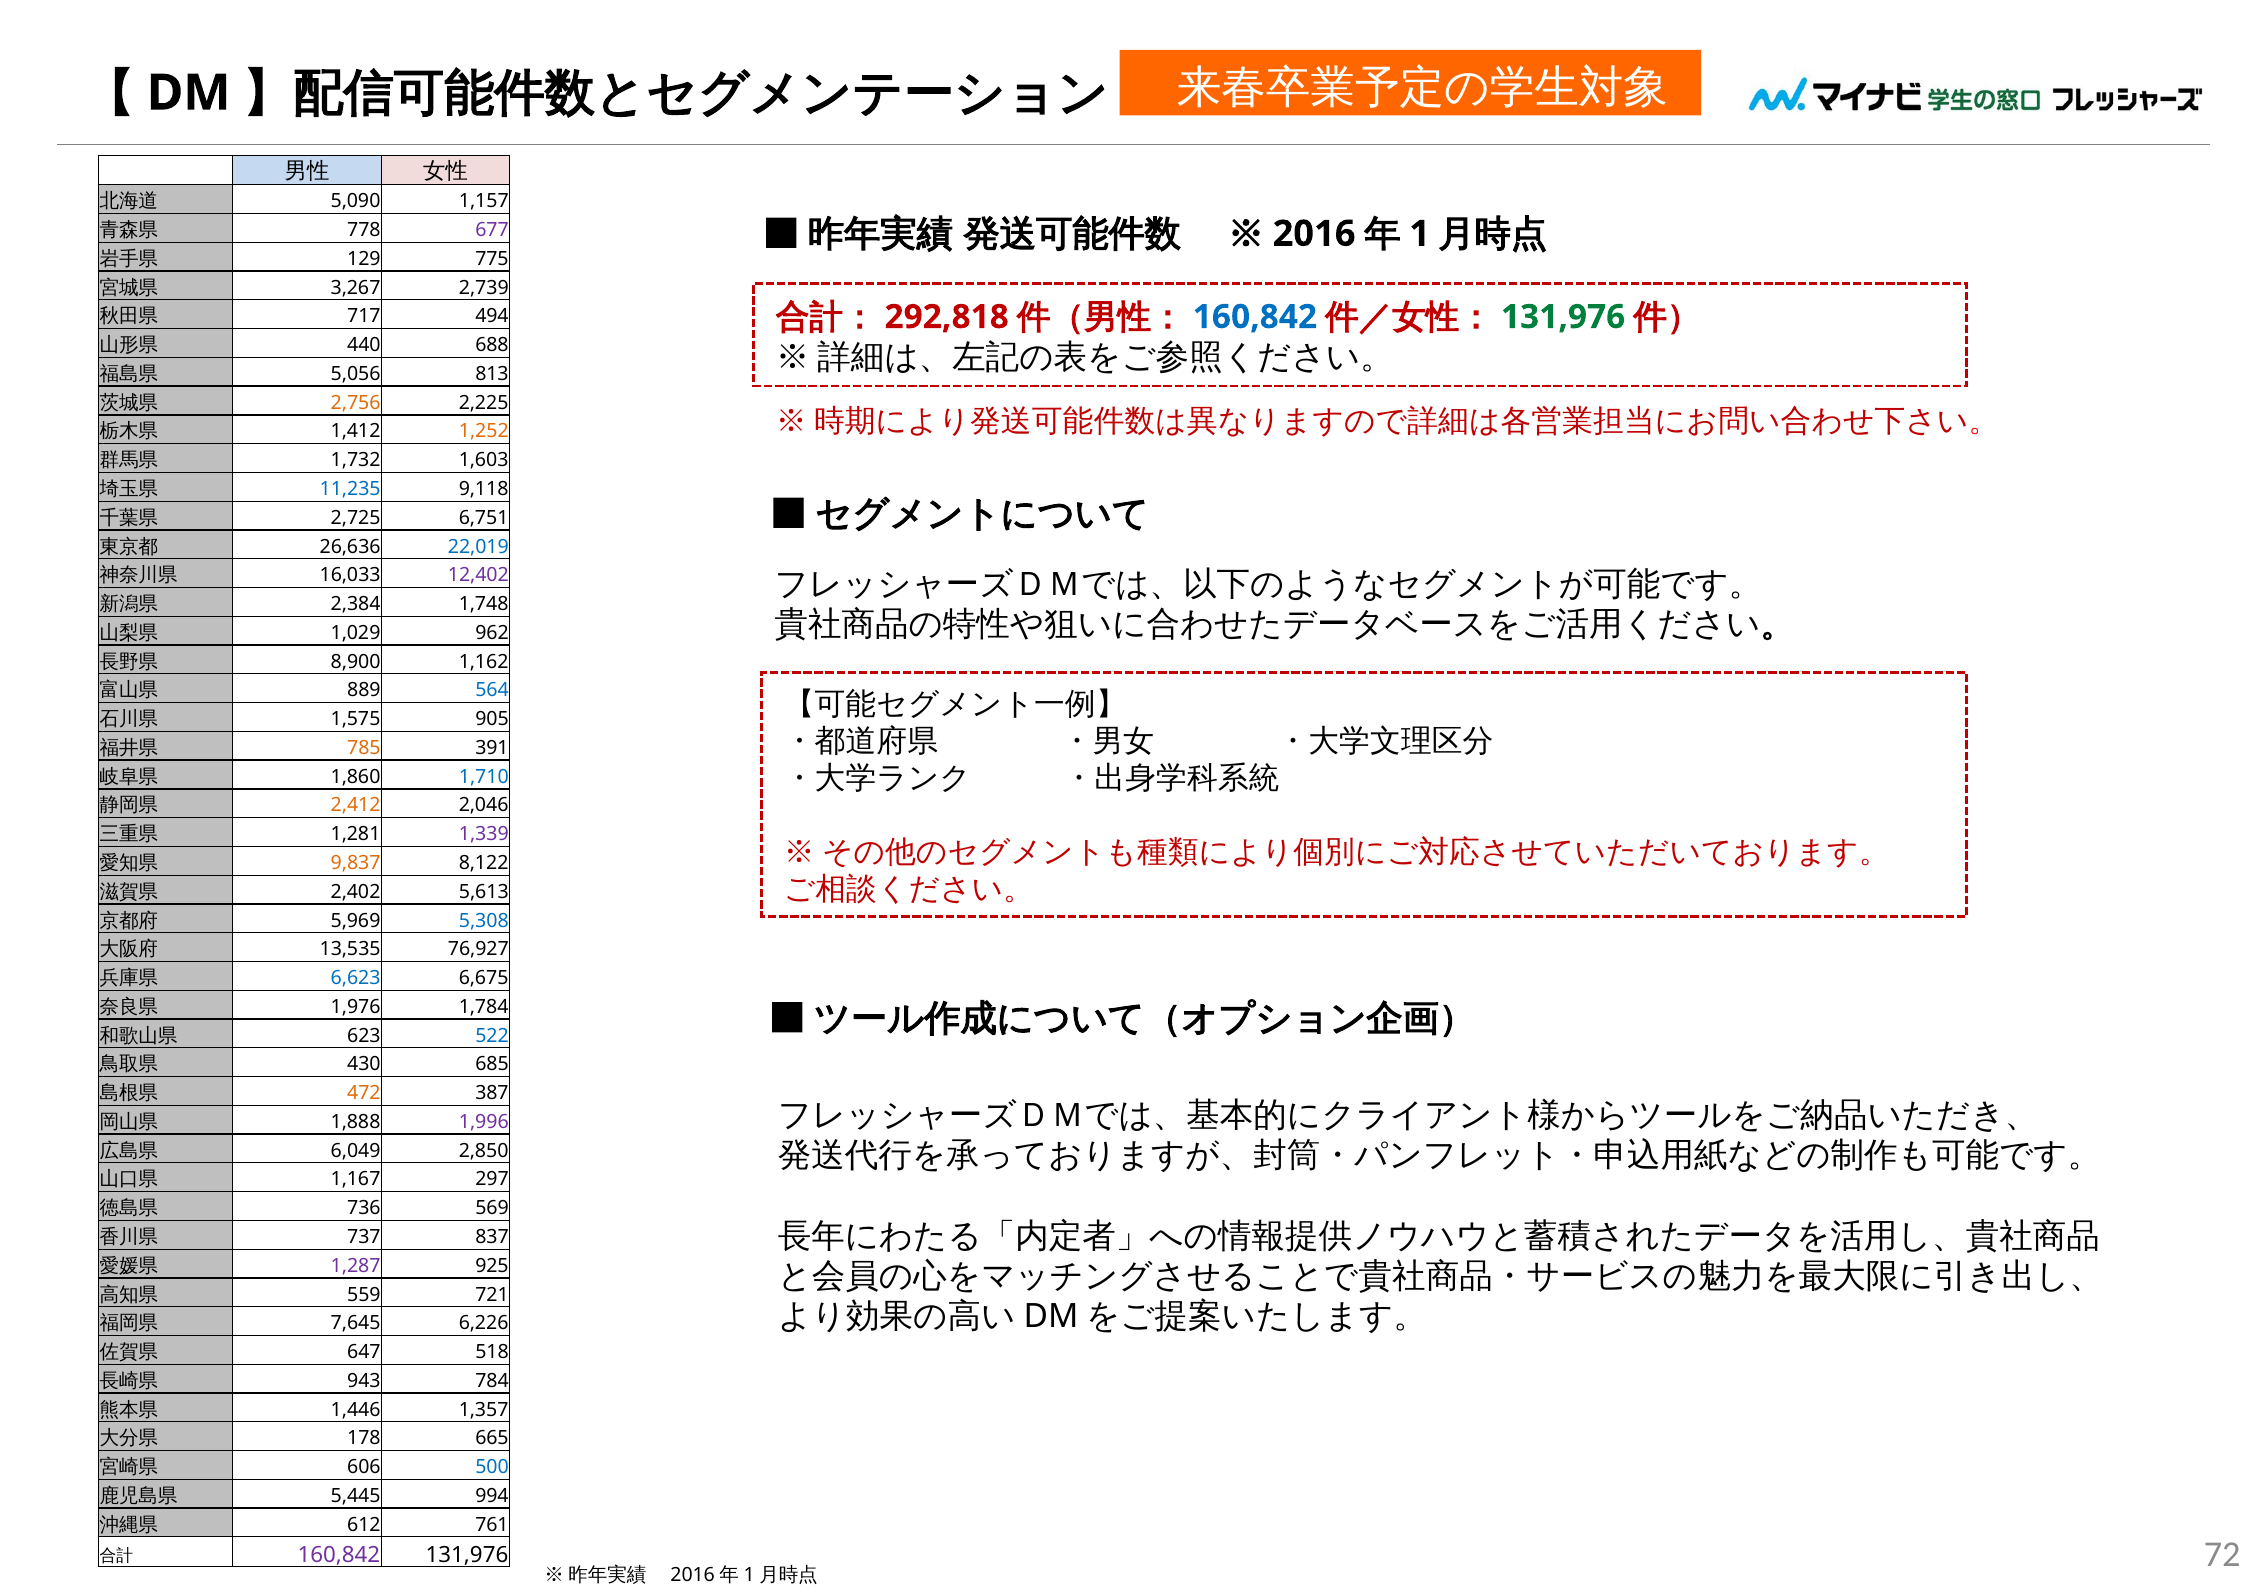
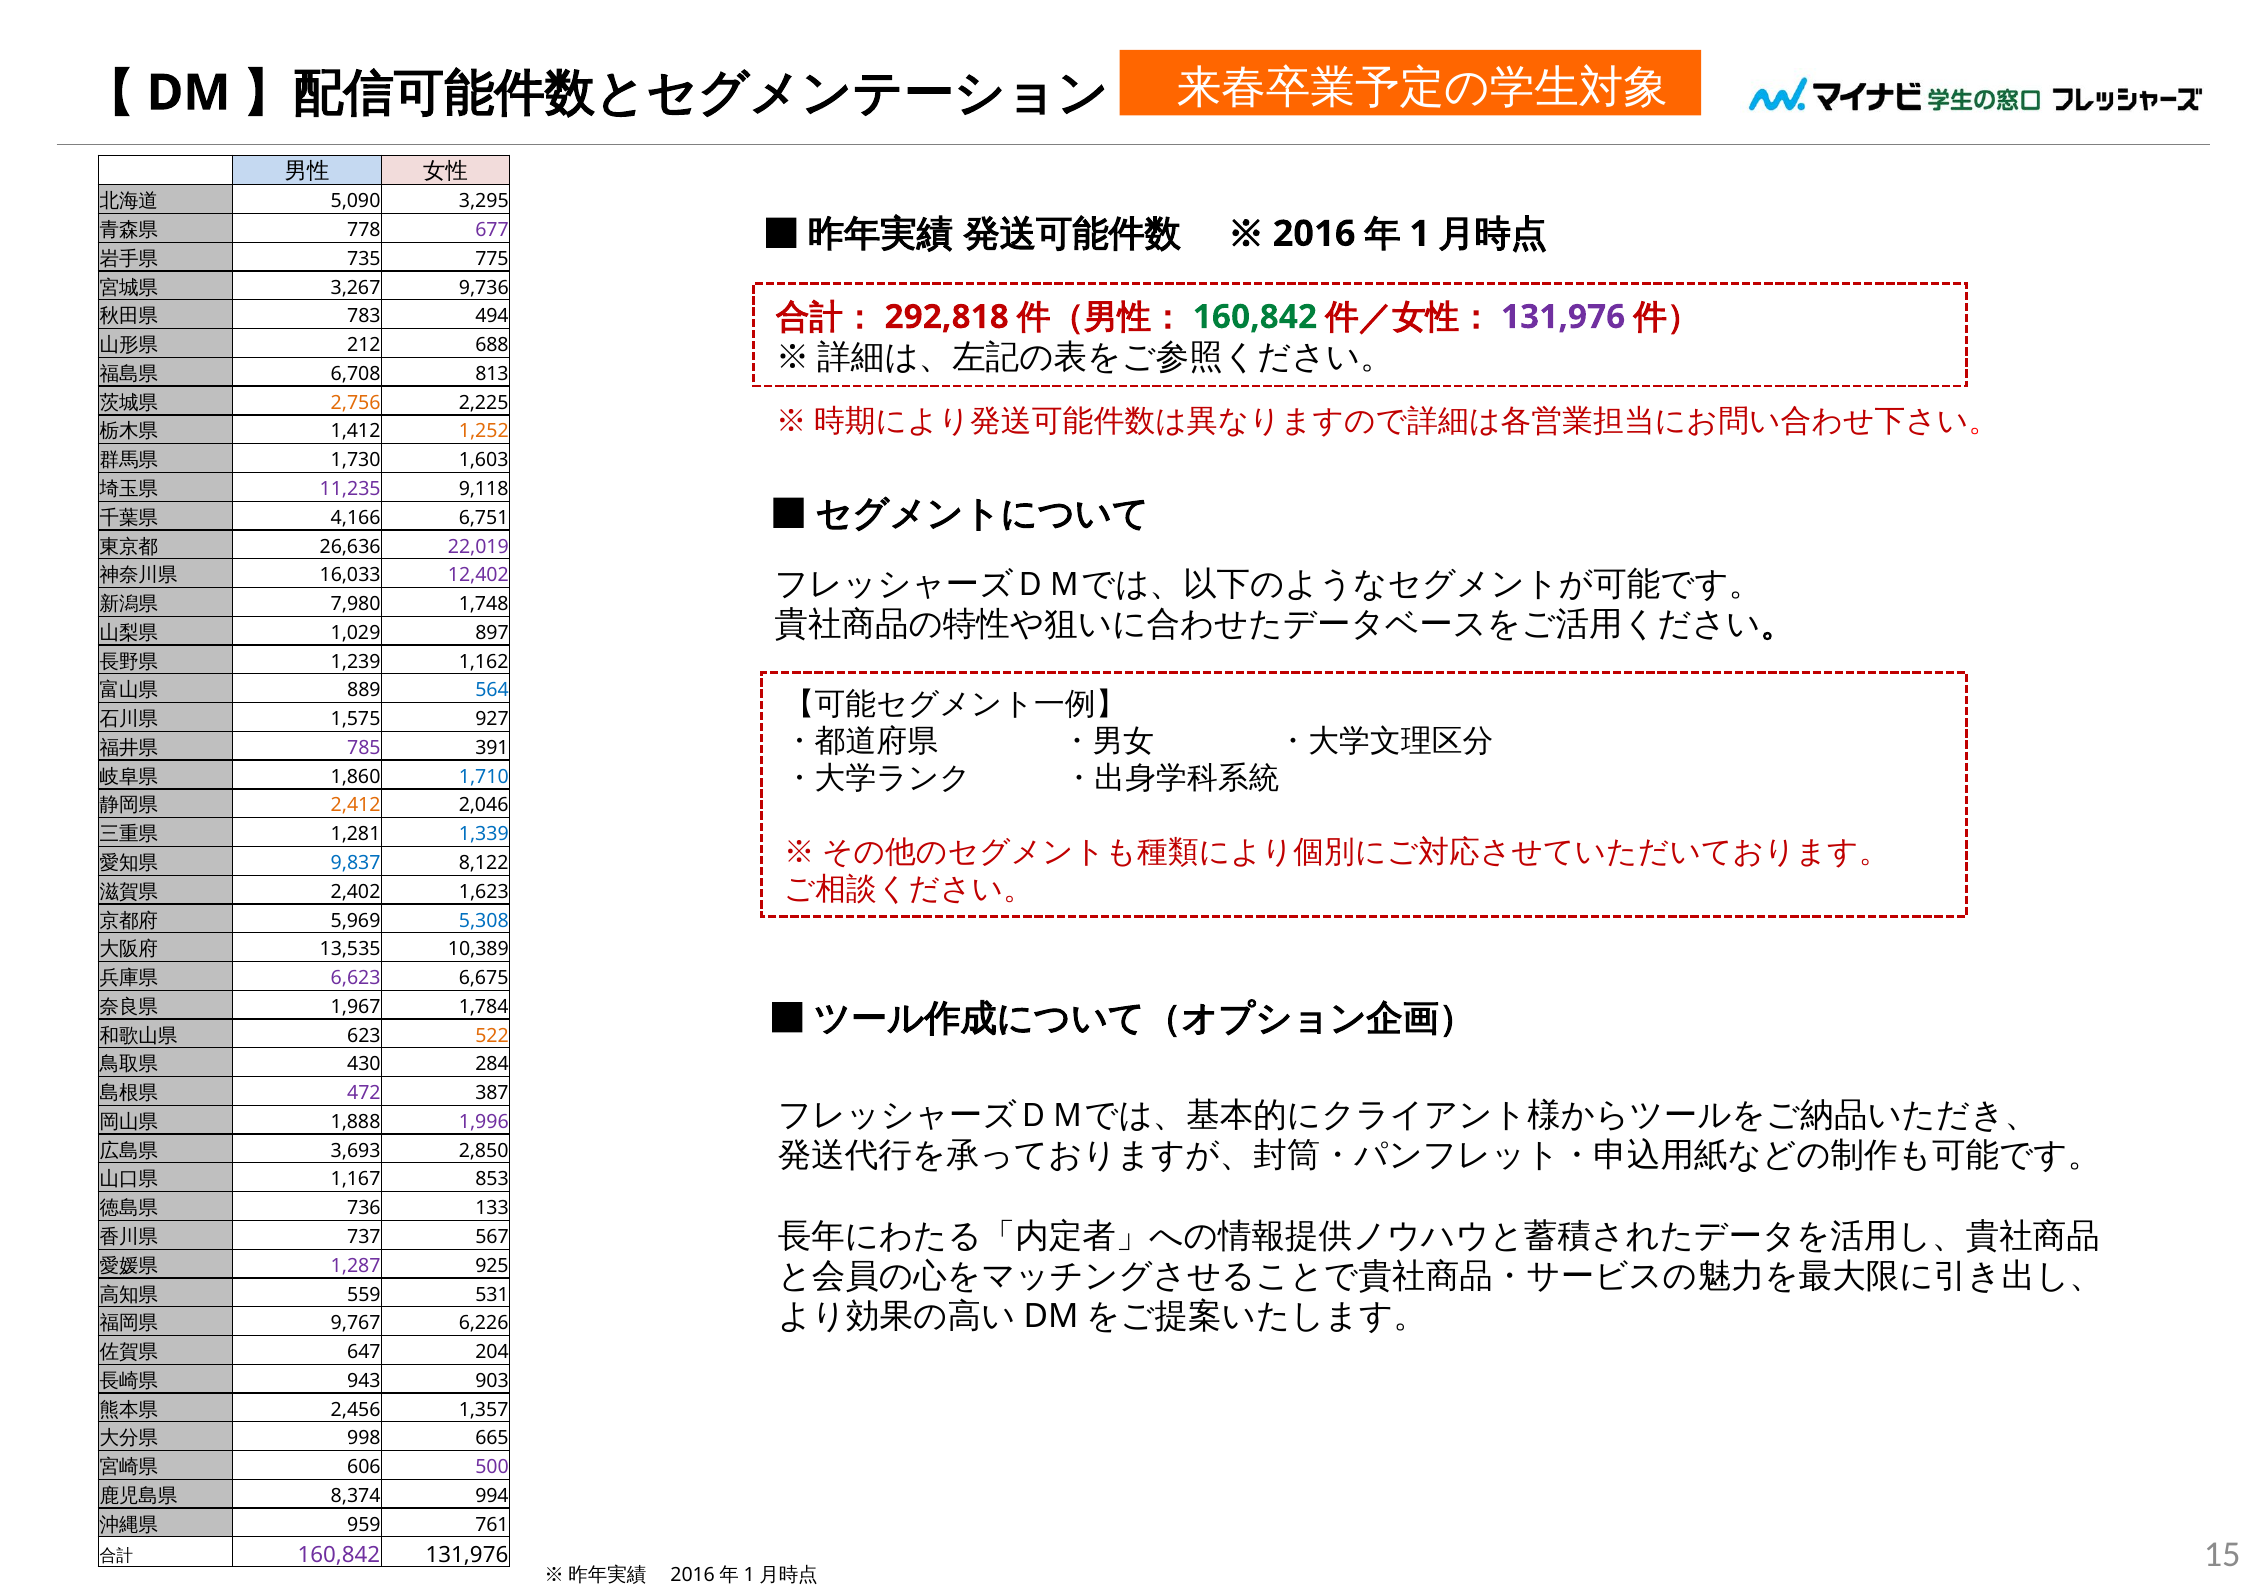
1,157: 1,157 -> 3,295
129: 129 -> 735
2,739: 2,739 -> 9,736
160,842 at (1255, 317) colour: blue -> green
131,976 at (1563, 317) colour: green -> purple
717: 717 -> 783
440: 440 -> 212
5,056: 5,056 -> 6,708
1,732: 1,732 -> 1,730
11,235 colour: blue -> purple
2,725: 2,725 -> 4,166
22,019 colour: blue -> purple
2,384: 2,384 -> 7,980
962: 962 -> 897
8,900: 8,900 -> 1,239
905: 905 -> 927
785 colour: orange -> purple
1,339 colour: purple -> blue
9,837 colour: orange -> blue
5,613: 5,613 -> 1,623
76,927: 76,927 -> 10,389
6,623 colour: blue -> purple
1,976: 1,976 -> 1,967
522 colour: blue -> orange
685: 685 -> 284
472 colour: orange -> purple
6,049: 6,049 -> 3,693
297: 297 -> 853
569: 569 -> 133
837: 837 -> 567
721: 721 -> 531
7,645: 7,645 -> 9,767
518: 518 -> 204
784: 784 -> 903
1,446: 1,446 -> 2,456
178: 178 -> 998
500 colour: blue -> purple
5,445: 5,445 -> 8,374
612: 612 -> 959
72: 72 -> 15
